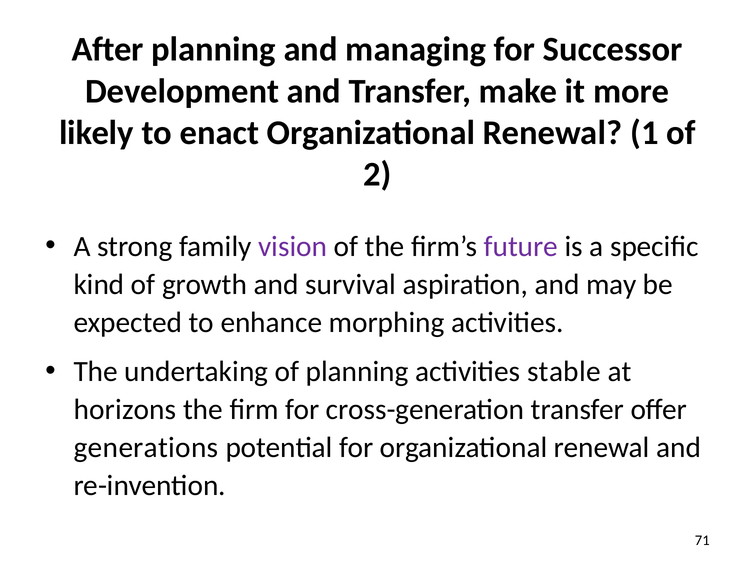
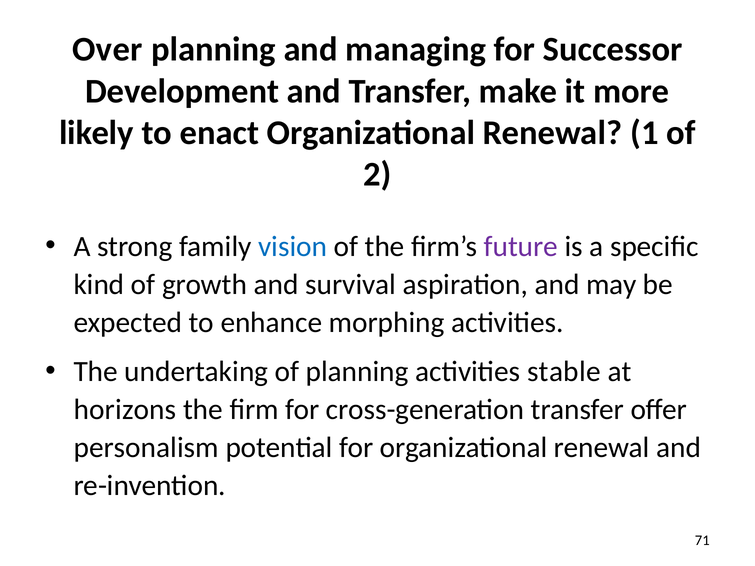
After: After -> Over
vision colour: purple -> blue
generations: generations -> personalism
